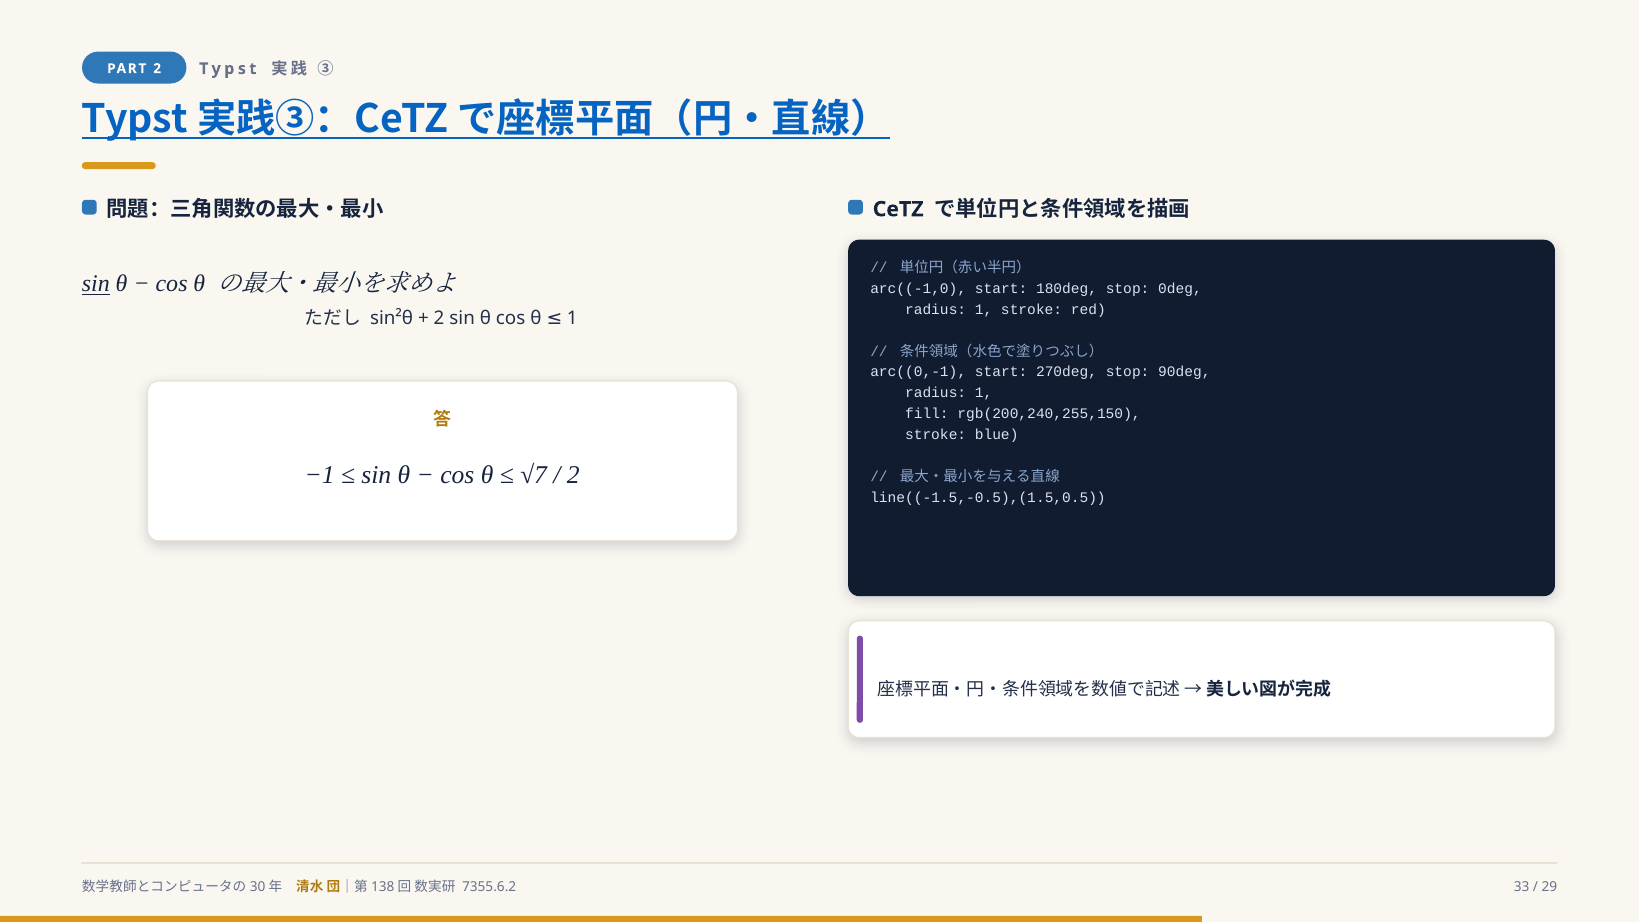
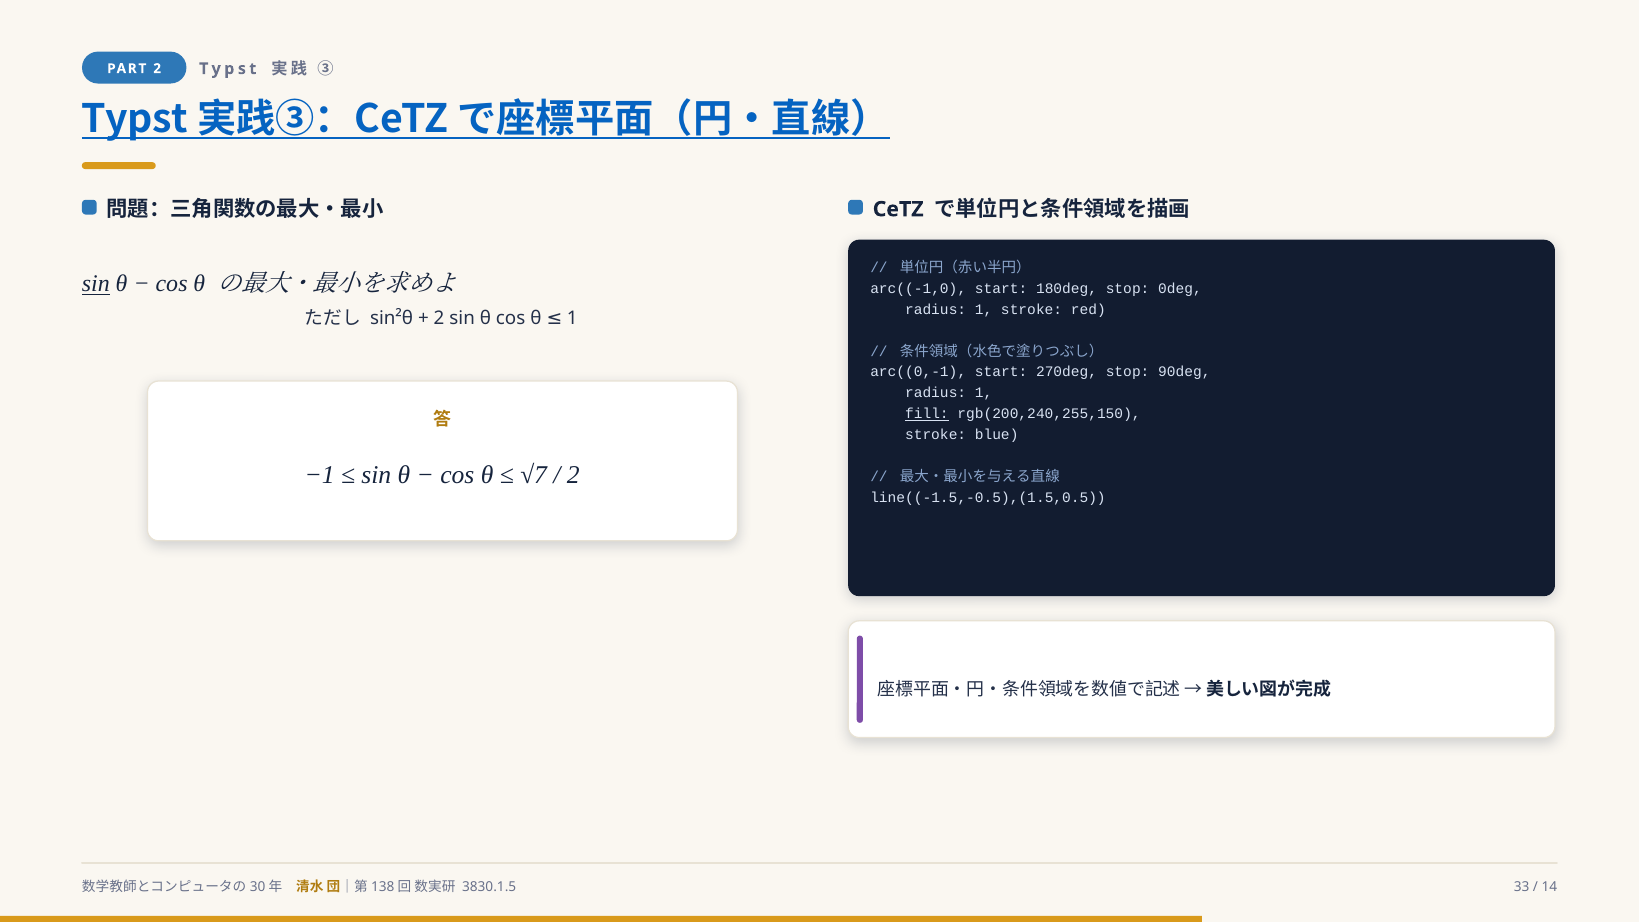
fill underline: none -> present
7355.6.2: 7355.6.2 -> 3830.1.5
29: 29 -> 14
